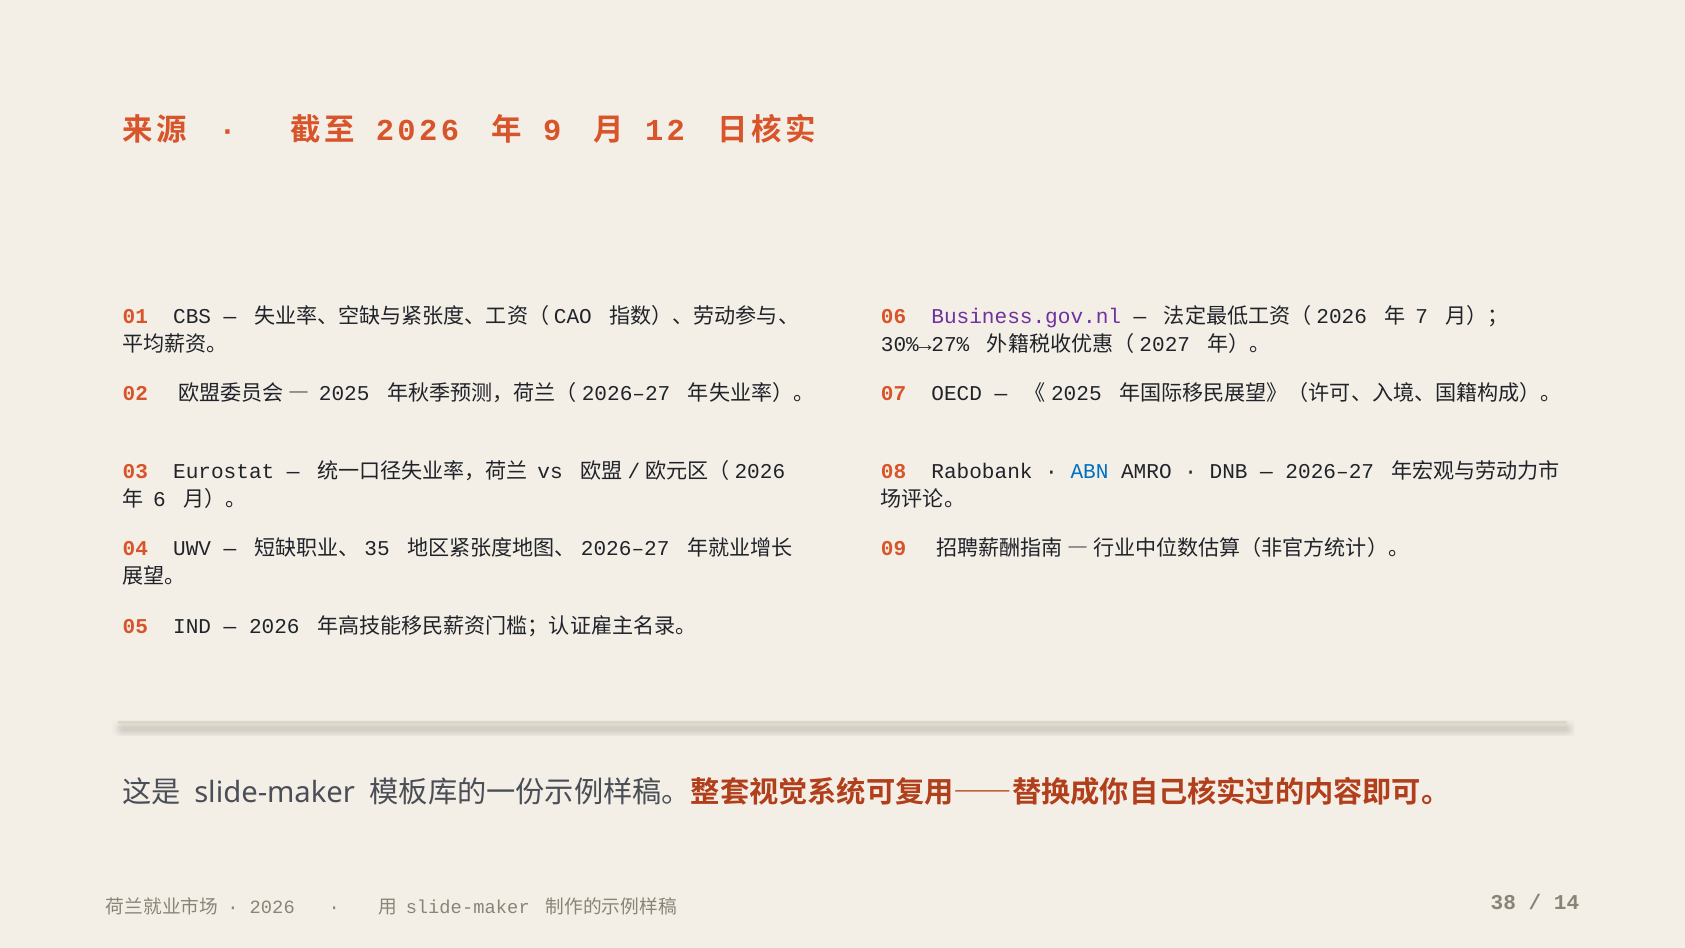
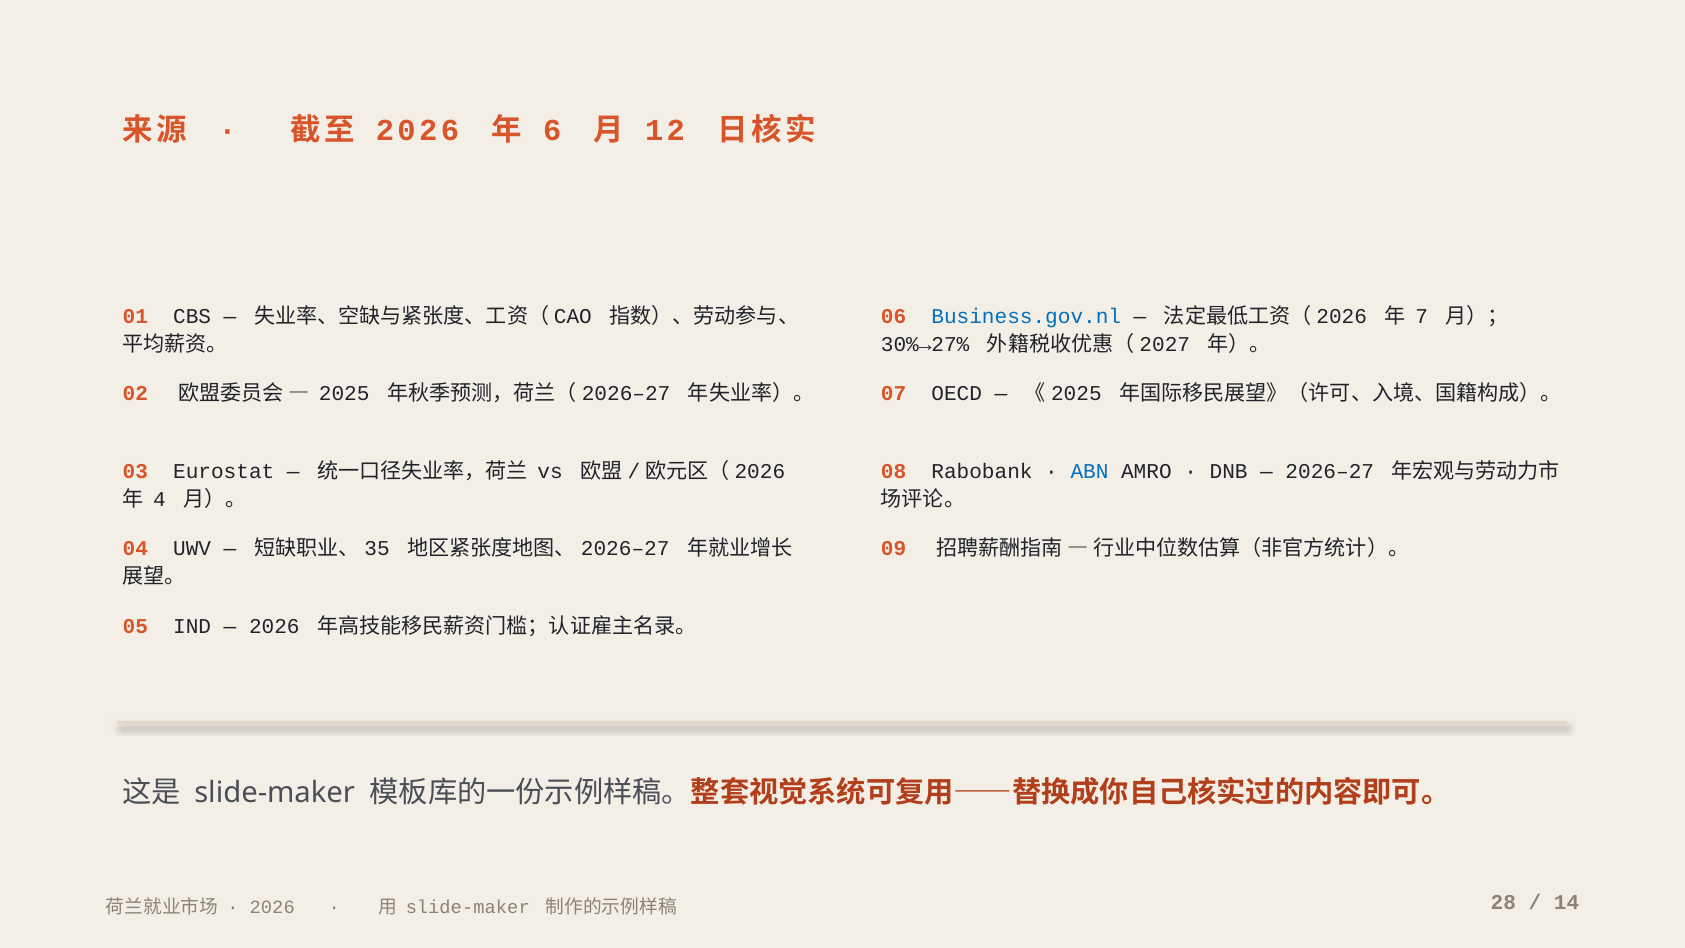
9: 9 -> 6
Business.gov.nl colour: purple -> blue
6: 6 -> 4
38: 38 -> 28
